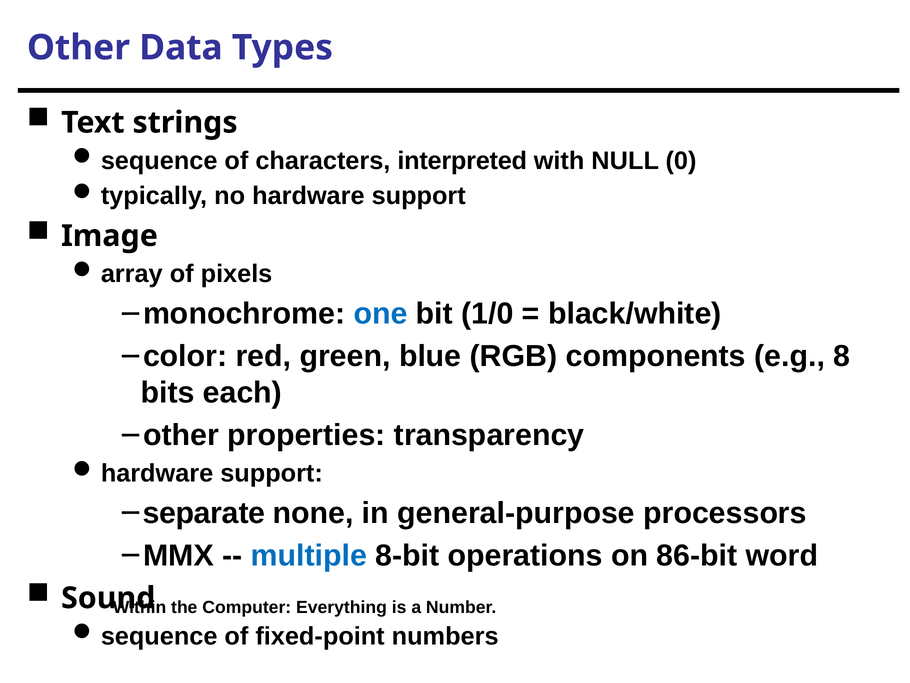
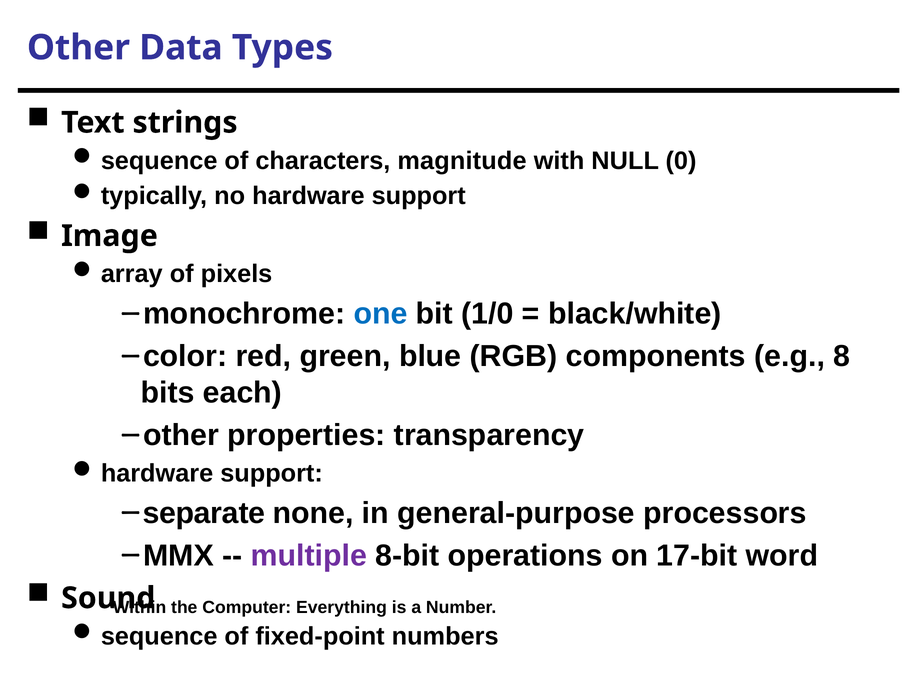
interpreted: interpreted -> magnitude
multiple colour: blue -> purple
86-bit: 86-bit -> 17-bit
